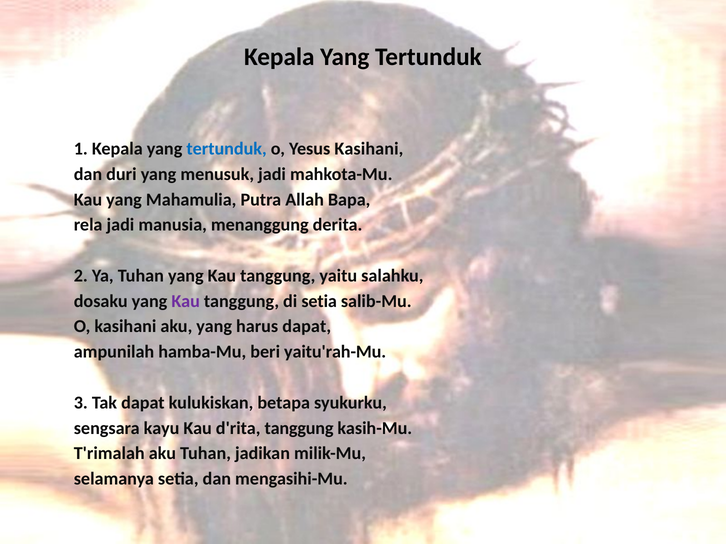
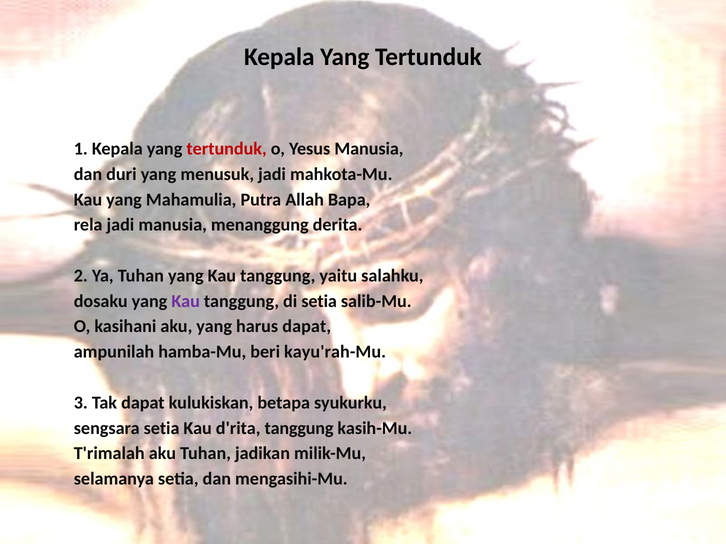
tertunduk at (227, 149) colour: blue -> red
Yesus Kasihani: Kasihani -> Manusia
yaitu'rah-Mu: yaitu'rah-Mu -> kayu'rah-Mu
sengsara kayu: kayu -> setia
